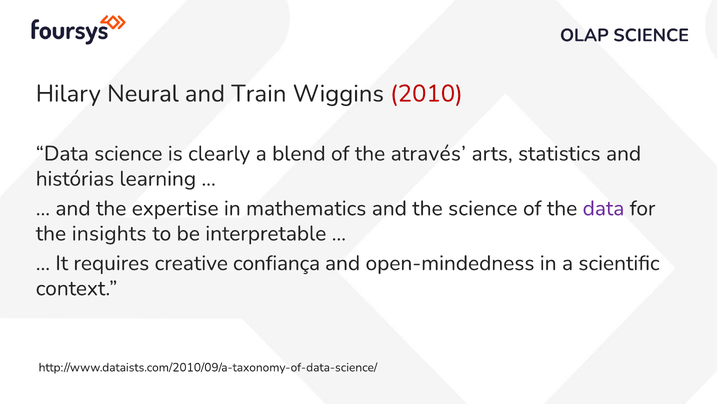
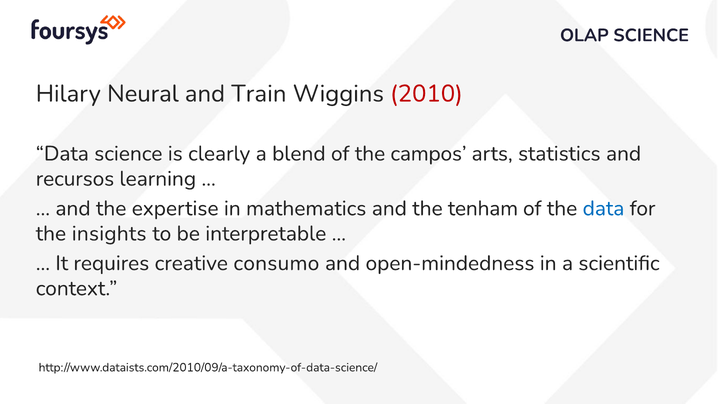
através: através -> campos
histórias: histórias -> recursos
the science: science -> tenham
data at (603, 208) colour: purple -> blue
confiança: confiança -> consumo
